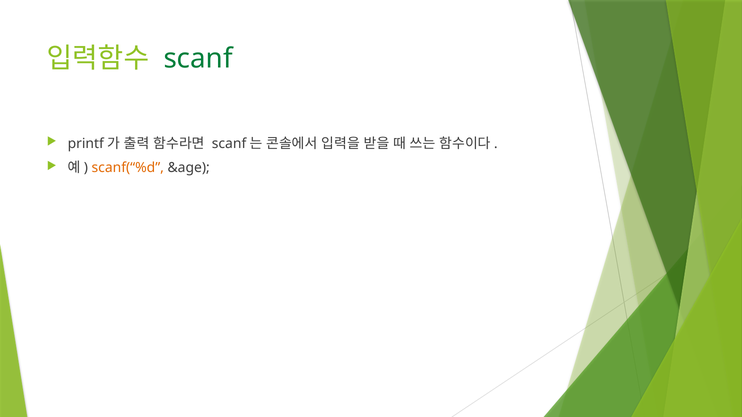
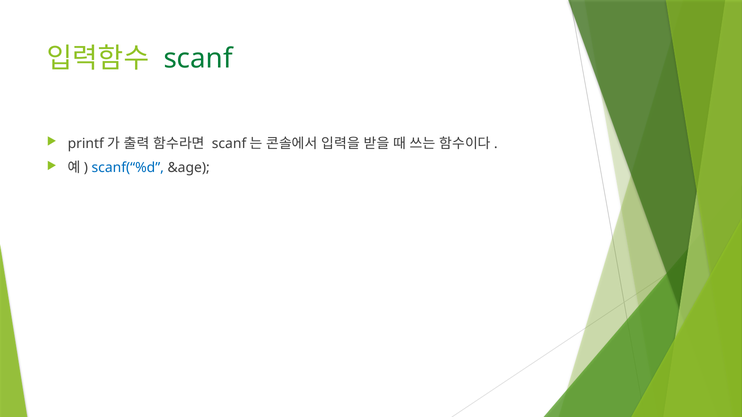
scanf(“%d colour: orange -> blue
